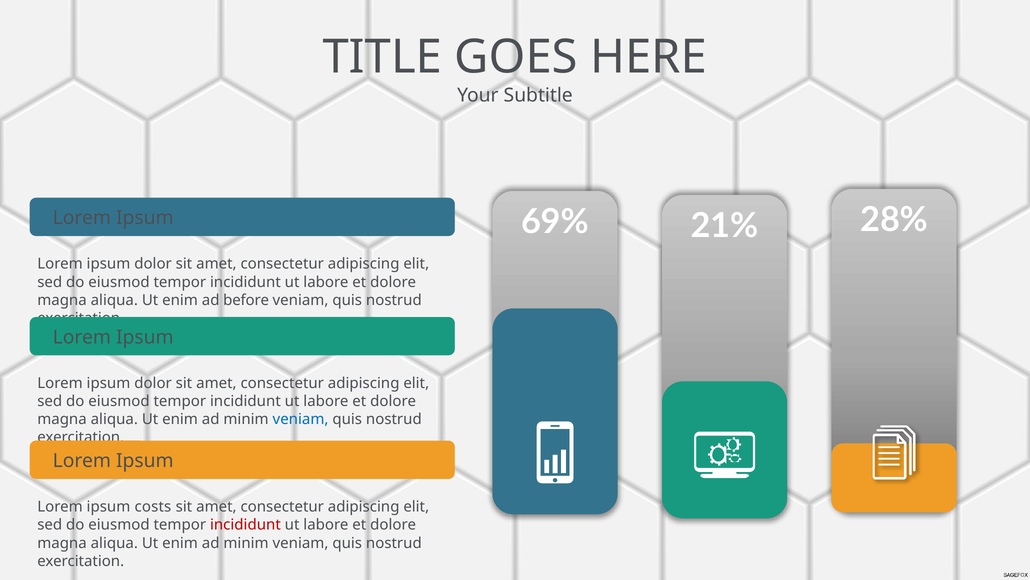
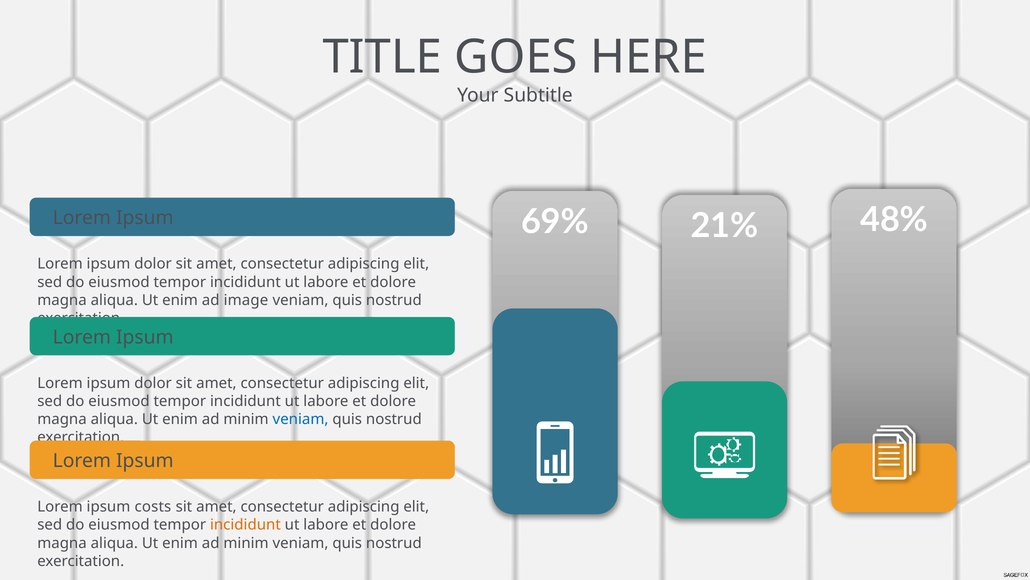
28%: 28% -> 48%
before: before -> image
incididunt at (245, 524) colour: red -> orange
